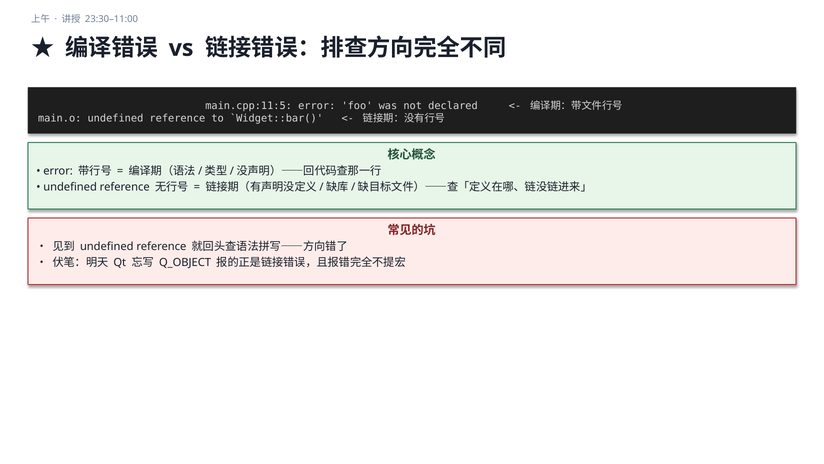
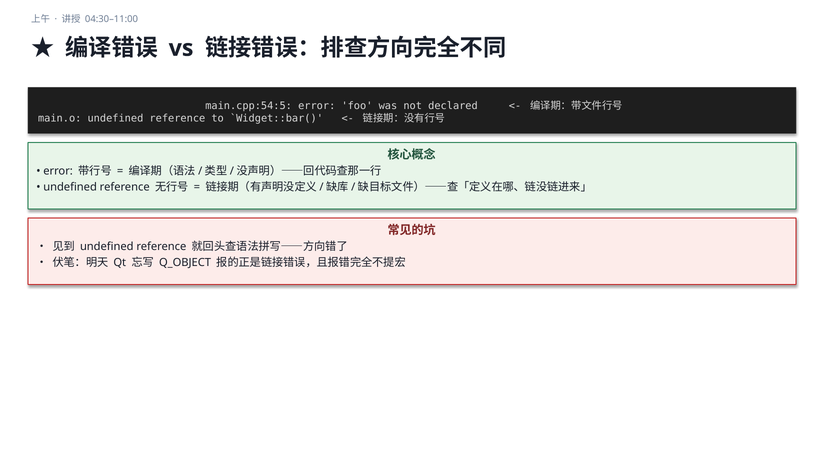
23:30–11:00: 23:30–11:00 -> 04:30–11:00
main.cpp:11:5: main.cpp:11:5 -> main.cpp:54:5
